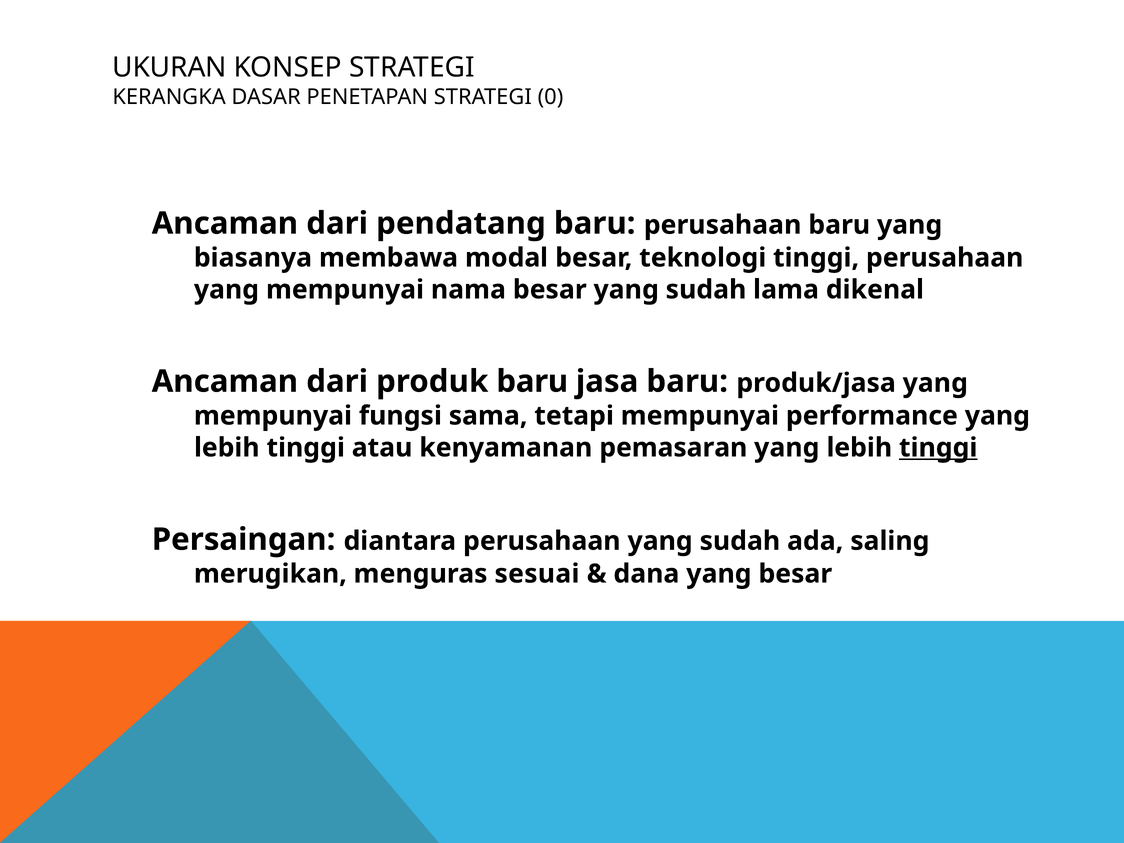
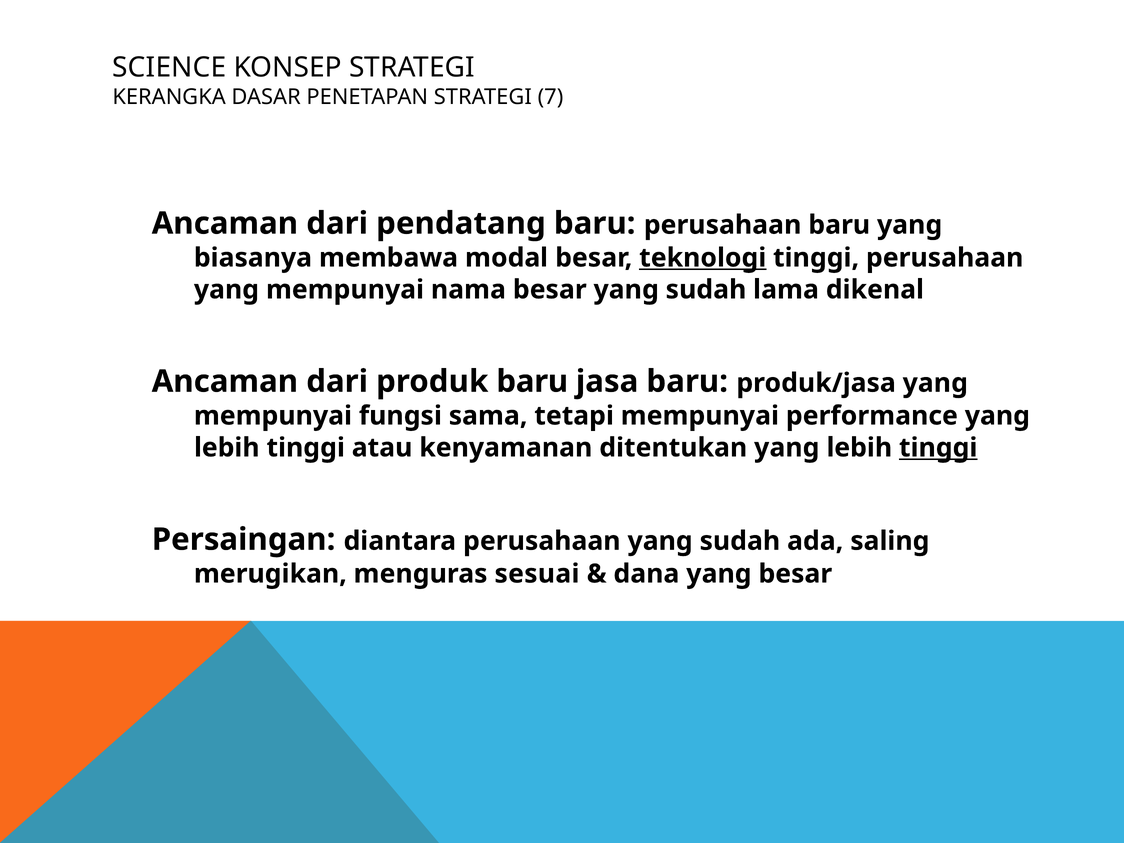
UKURAN: UKURAN -> SCIENCE
0: 0 -> 7
teknologi underline: none -> present
pemasaran: pemasaran -> ditentukan
